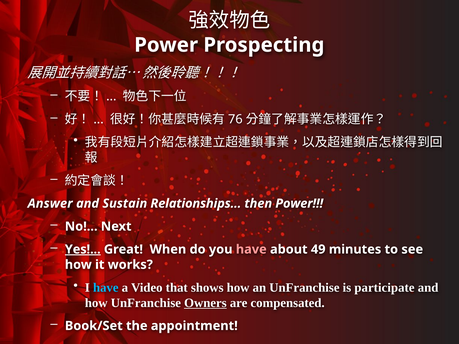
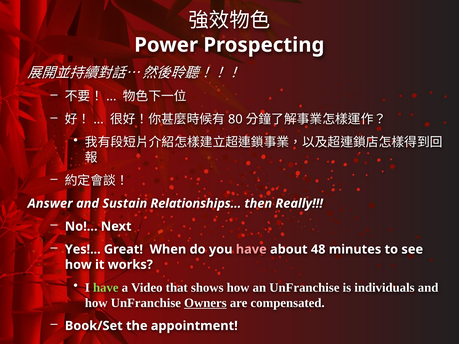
76: 76 -> 80
then Power: Power -> Really
Yes underline: present -> none
49: 49 -> 48
have at (106, 288) colour: light blue -> light green
participate: participate -> individuals
